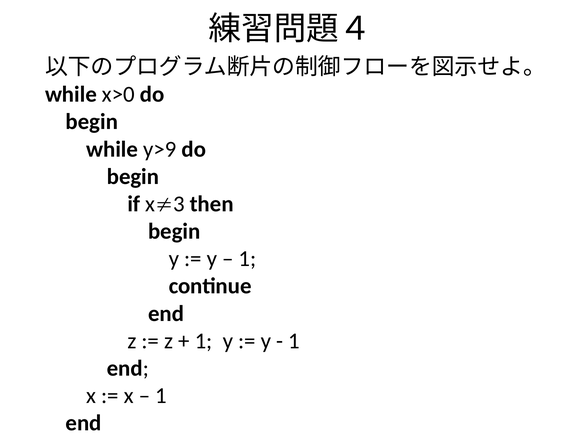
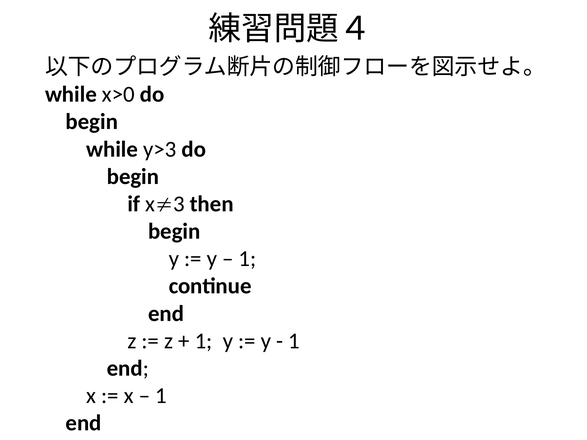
y>9: y>9 -> y>3
